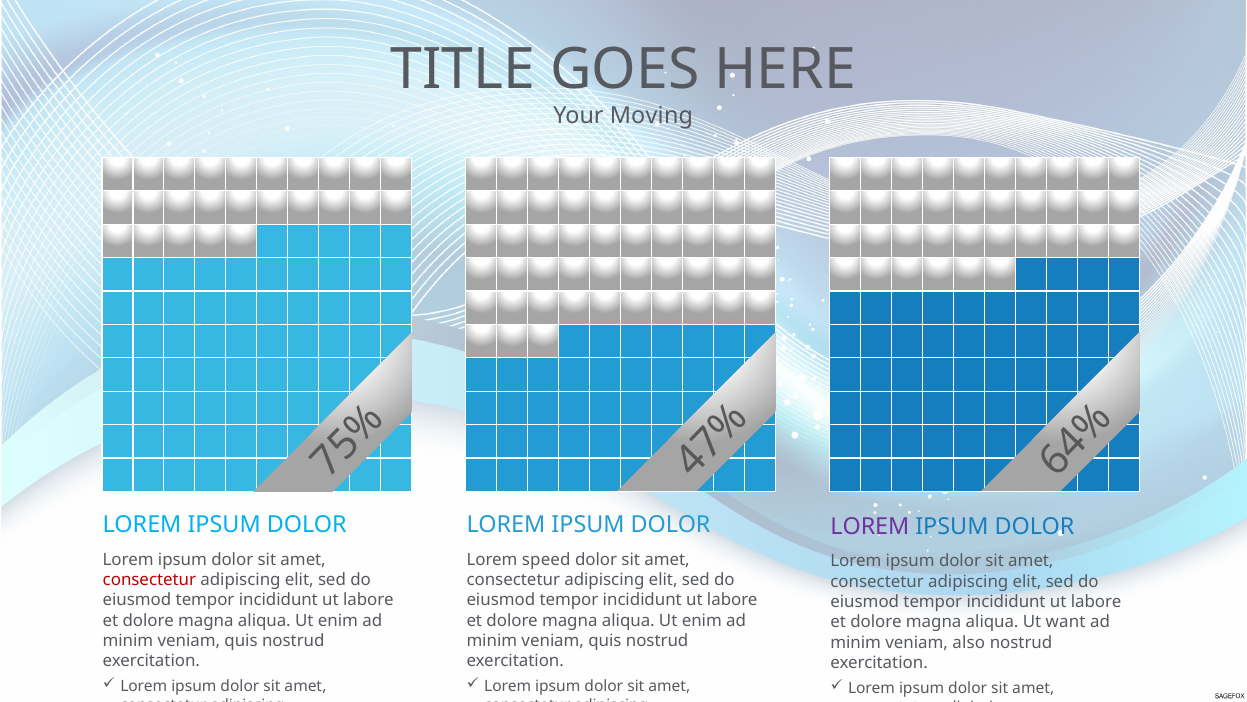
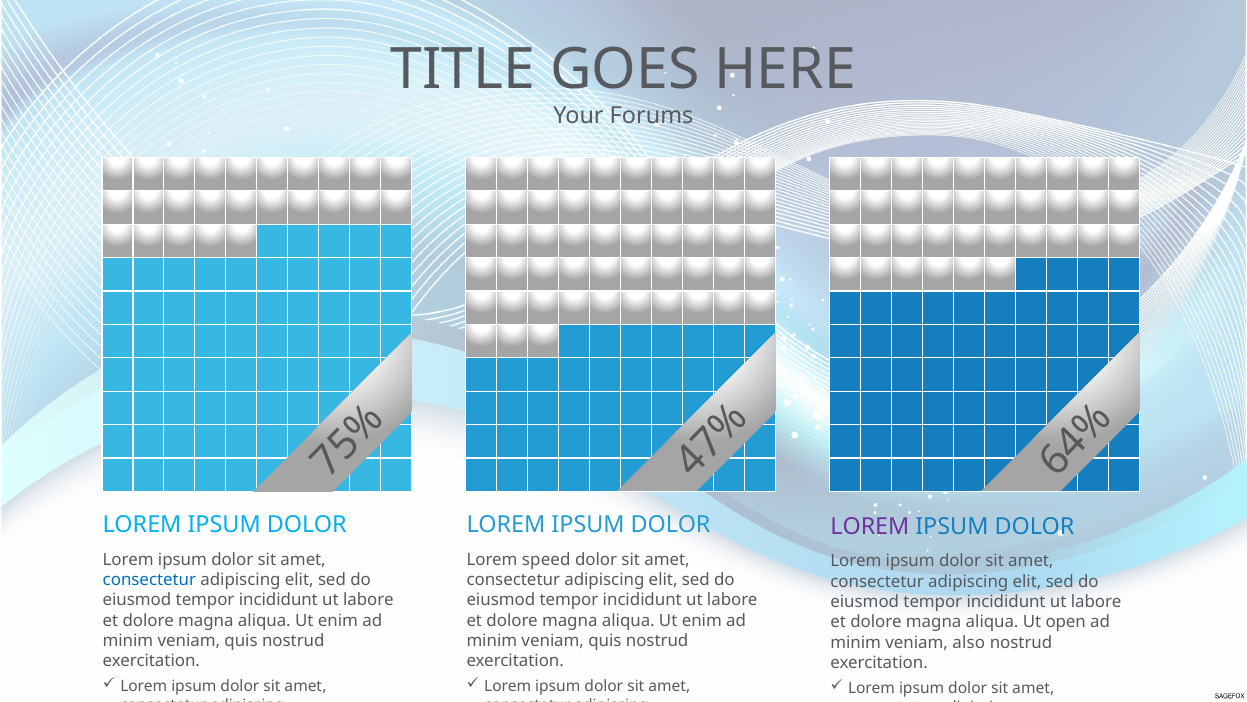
Moving: Moving -> Forums
consectetur at (149, 579) colour: red -> blue
want: want -> open
